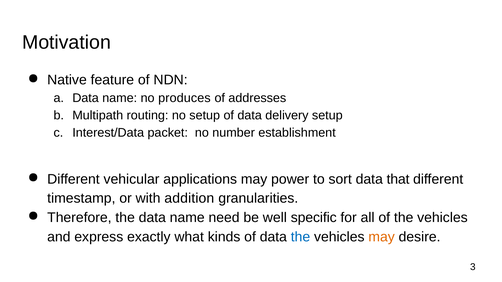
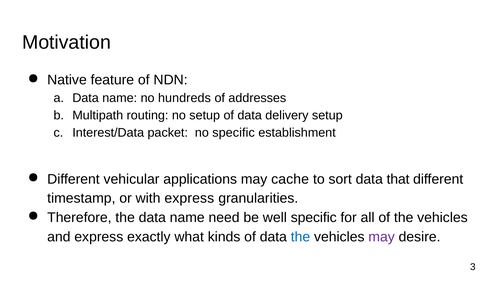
produces: produces -> hundreds
no number: number -> specific
power: power -> cache
with addition: addition -> express
may at (382, 237) colour: orange -> purple
